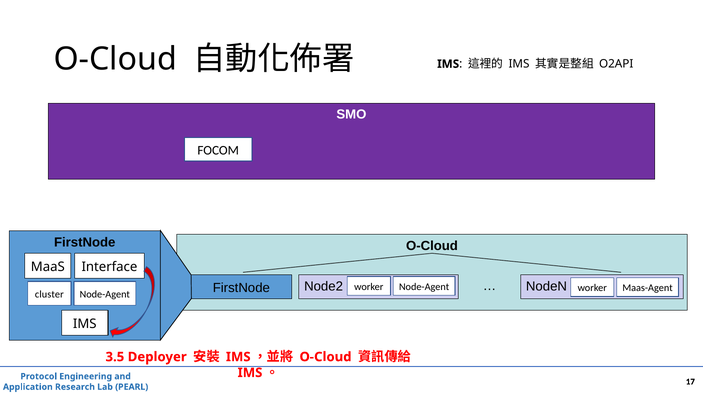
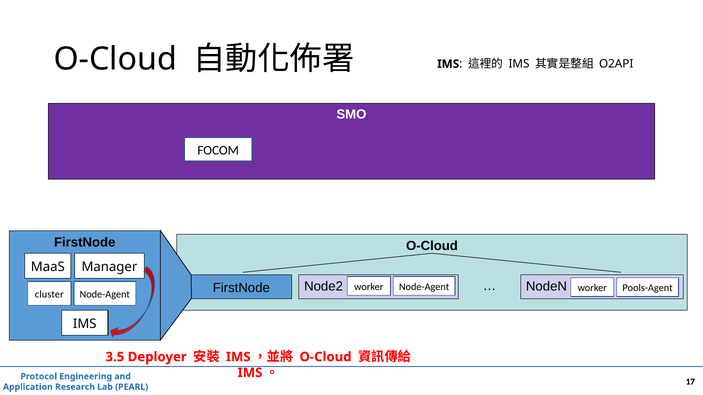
Interface: Interface -> Manager
Maas-Agent: Maas-Agent -> Pools-Agent
